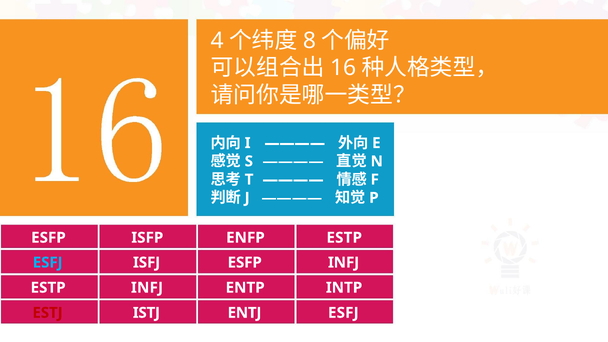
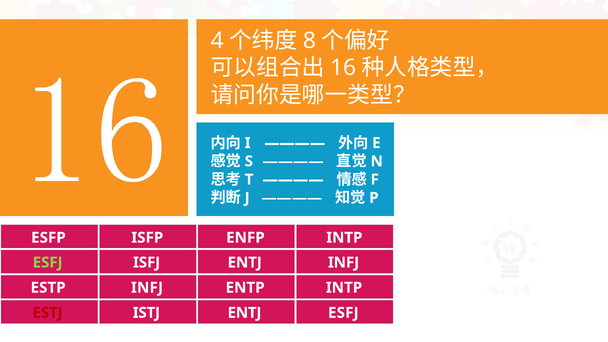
ESTP at (344, 238): ESTP -> INTP
ESFJ at (48, 263) colour: light blue -> light green
ESFP at (245, 263): ESFP -> ENTJ
